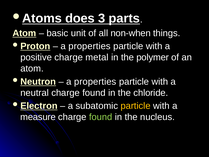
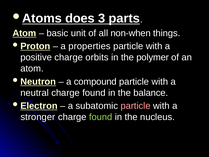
metal: metal -> orbits
properties at (95, 81): properties -> compound
chloride: chloride -> balance
particle at (136, 106) colour: yellow -> pink
measure: measure -> stronger
